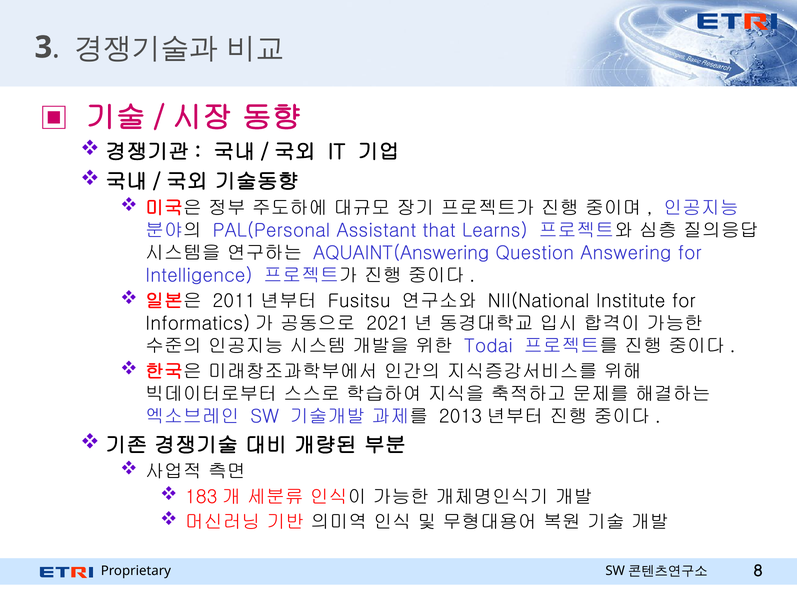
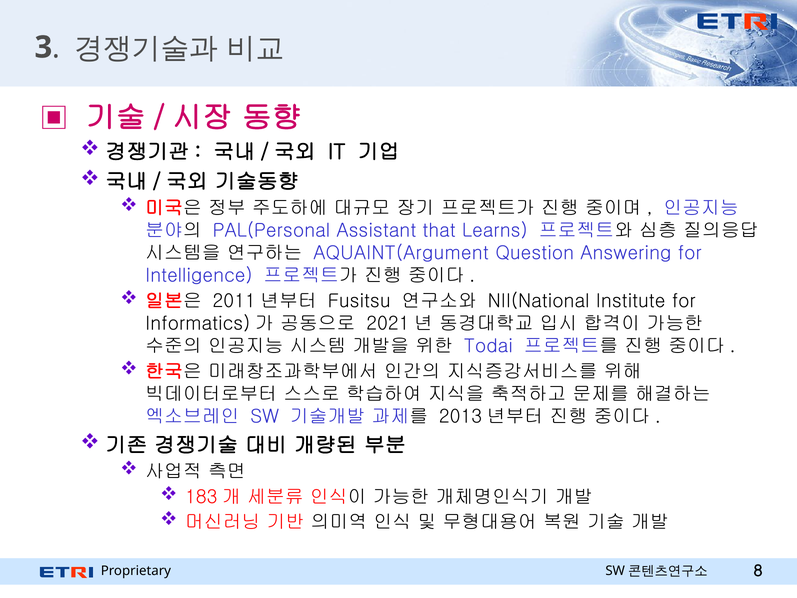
AQUAINT(Answering: AQUAINT(Answering -> AQUAINT(Argument
